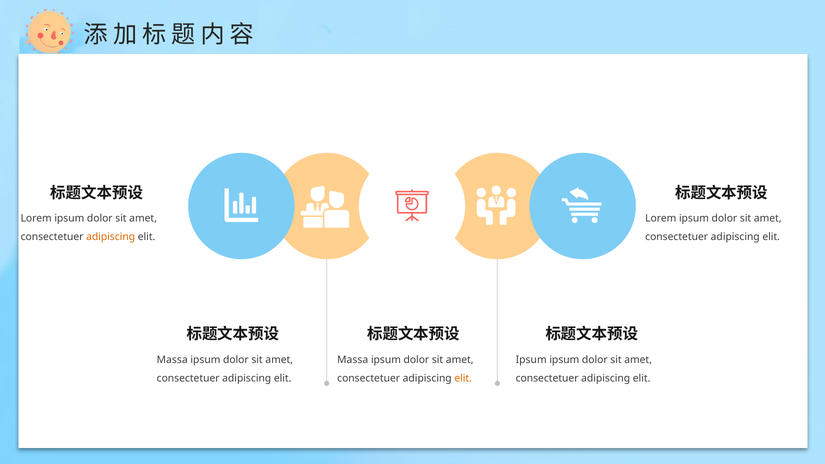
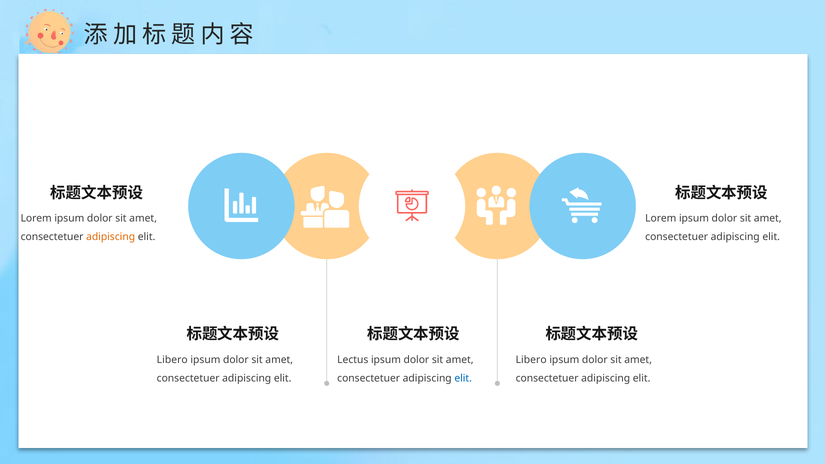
Massa at (172, 360): Massa -> Libero
Massa at (353, 360): Massa -> Lectus
Ipsum at (531, 360): Ipsum -> Libero
elit at (463, 378) colour: orange -> blue
